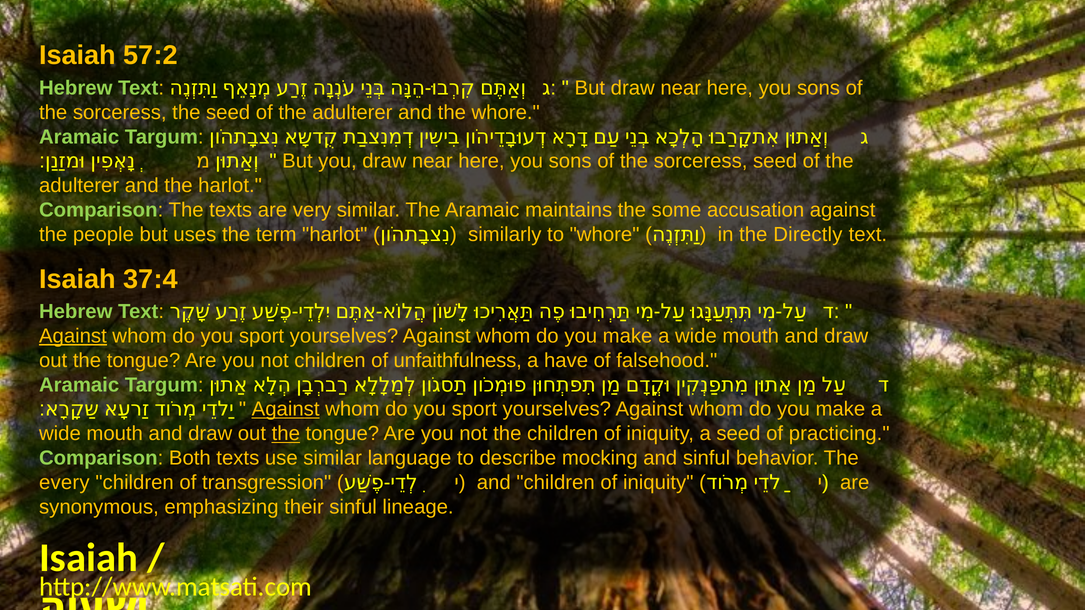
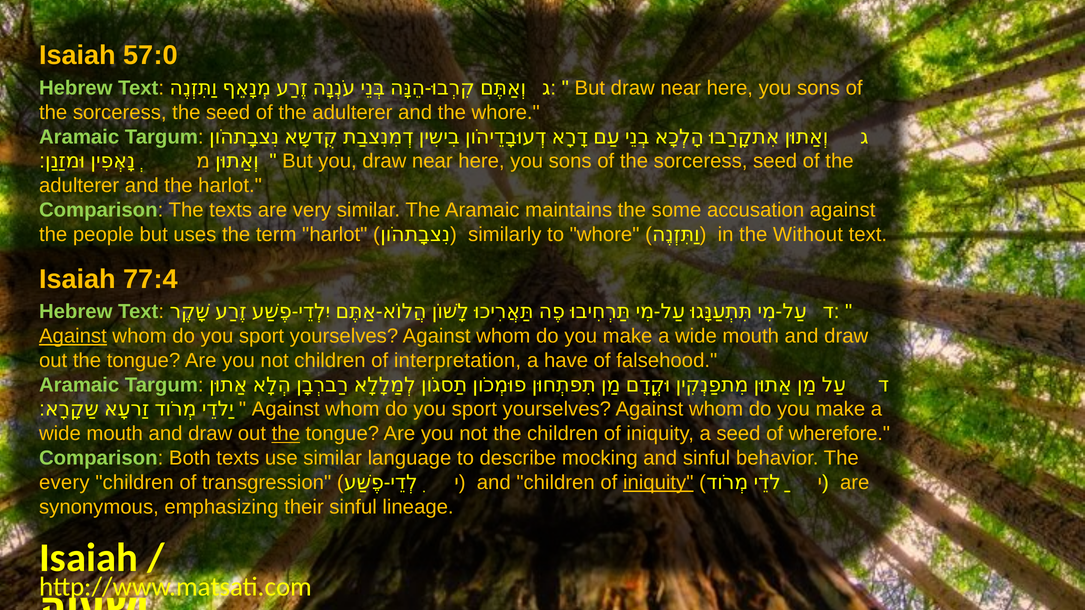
57:2: 57:2 -> 57:0
Directly: Directly -> Without
37:4: 37:4 -> 77:4
unfaithfulness: unfaithfulness -> interpretation
Against at (286, 409) underline: present -> none
practicing: practicing -> wherefore
iniquity at (658, 483) underline: none -> present
